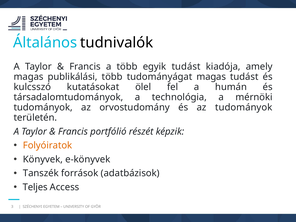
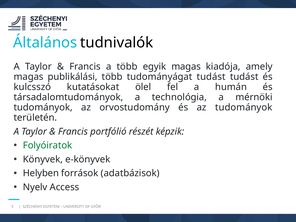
egyik tudást: tudást -> magas
tudományágat magas: magas -> tudást
Folyóiratok colour: orange -> green
Tanszék: Tanszék -> Helyben
Teljes: Teljes -> Nyelv
